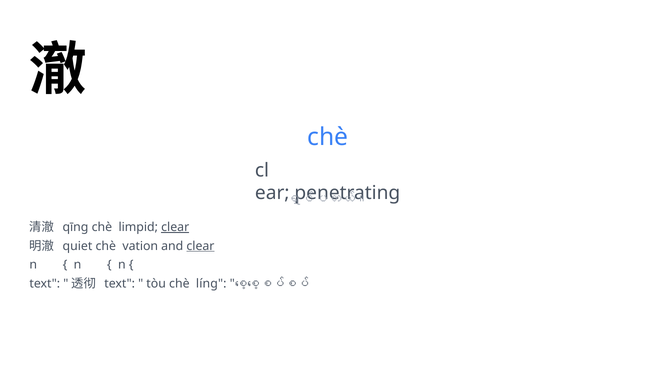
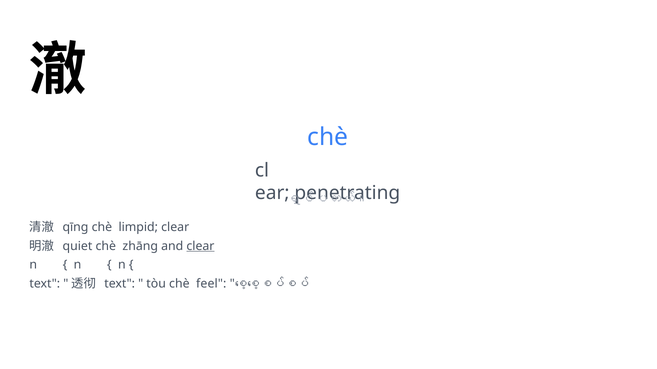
clear at (175, 227) underline: present -> none
vation: vation -> zhāng
líng: líng -> feel
